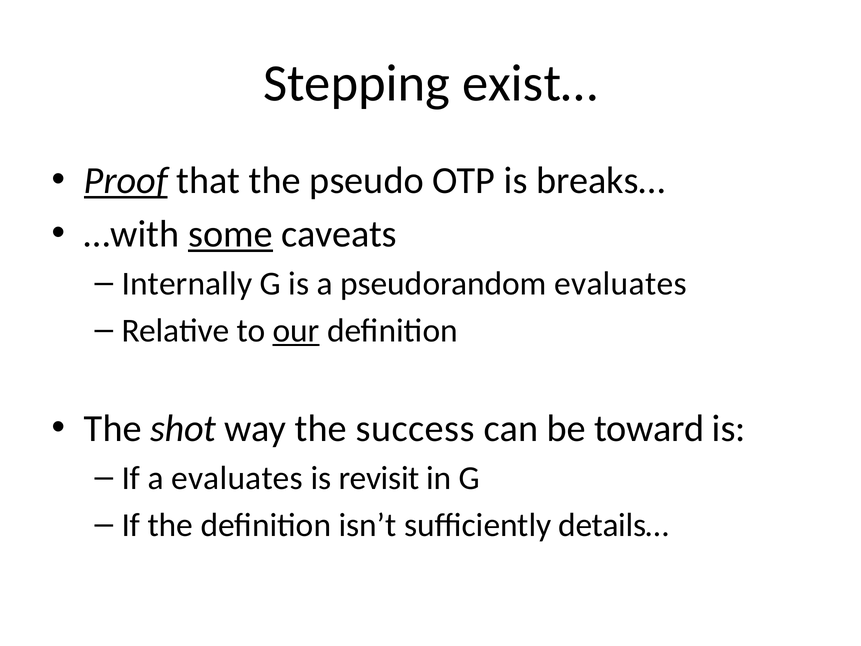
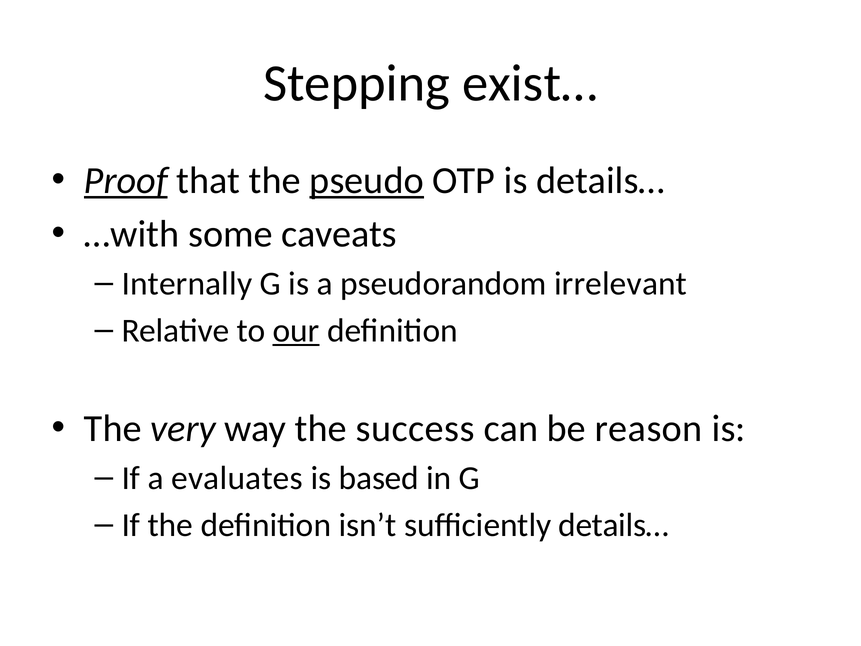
pseudo underline: none -> present
is breaks…: breaks… -> details…
some underline: present -> none
pseudorandom evaluates: evaluates -> irrelevant
shot: shot -> very
toward: toward -> reason
revisit: revisit -> based
